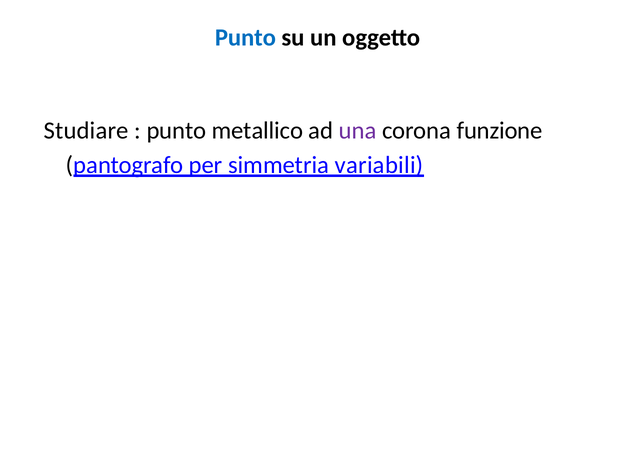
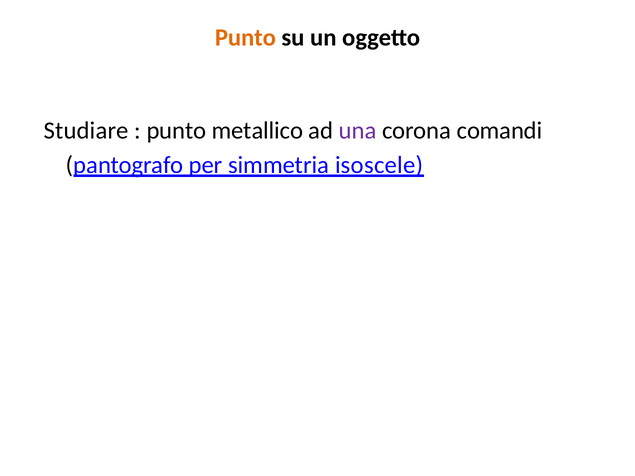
Punto at (245, 38) colour: blue -> orange
funzione: funzione -> comandi
variabili: variabili -> isoscele
